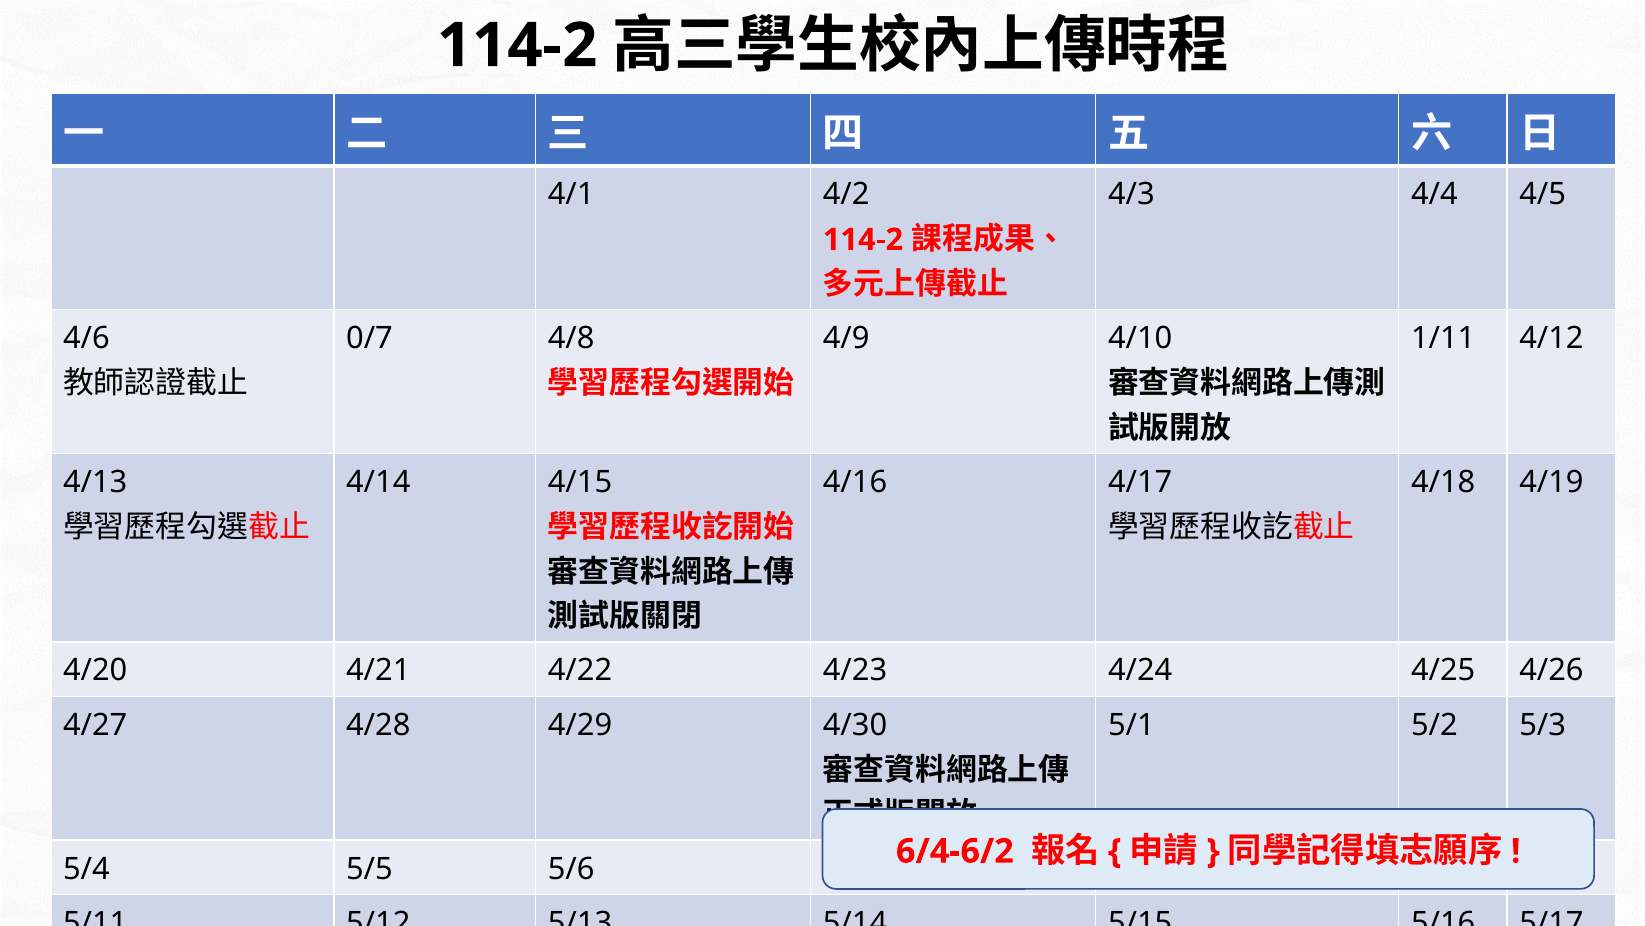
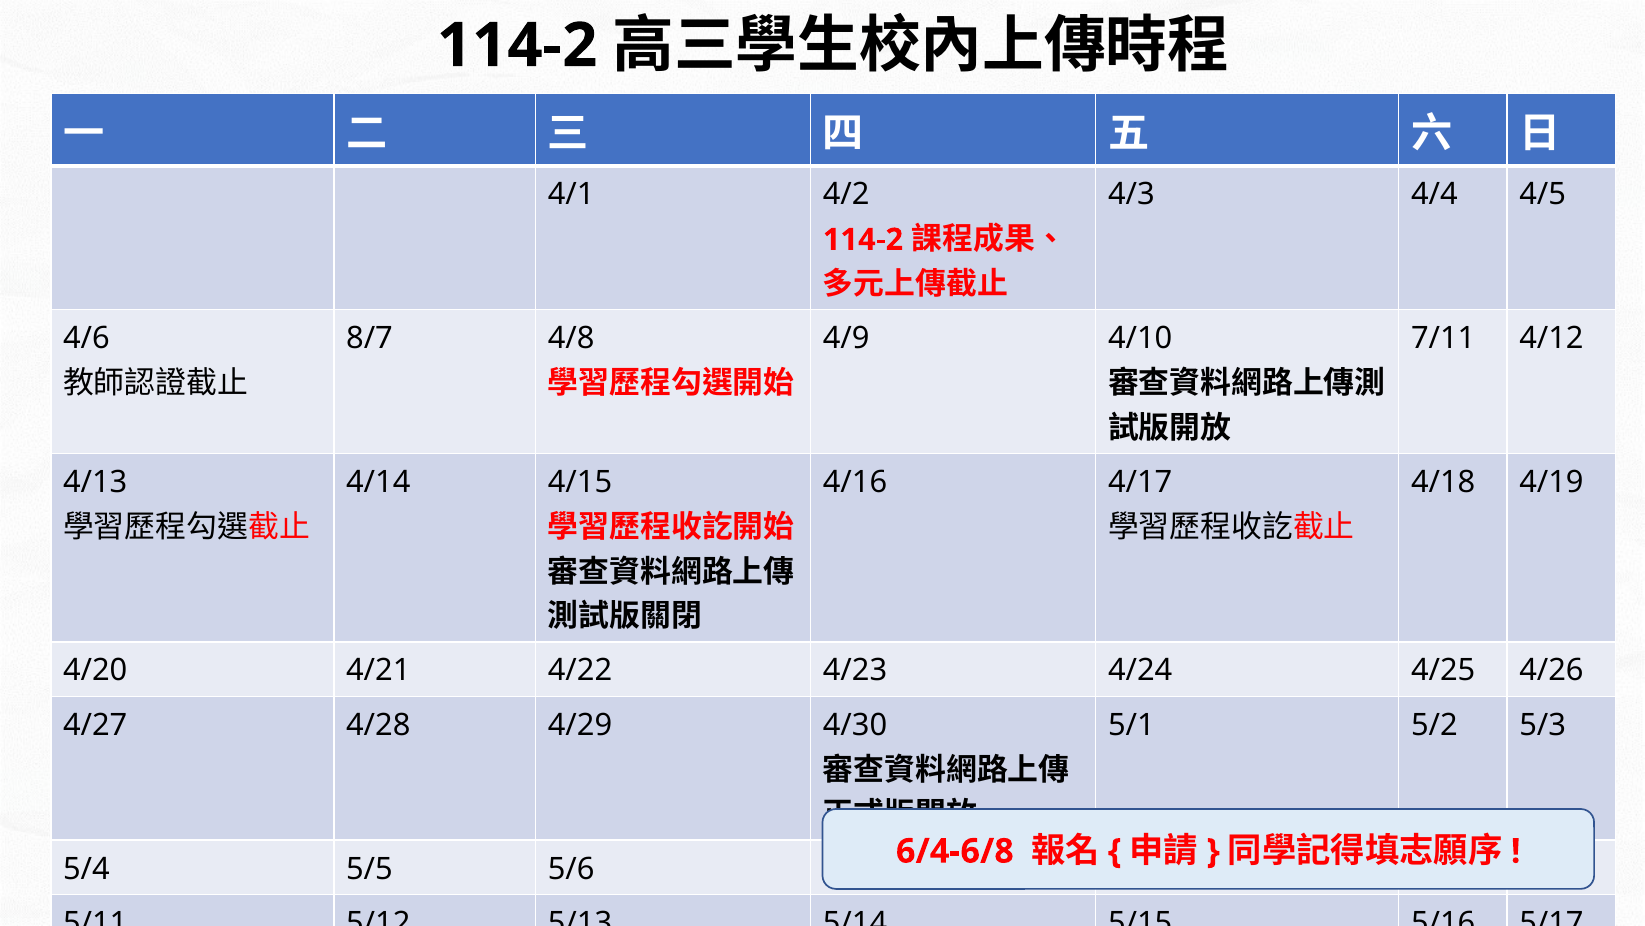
0/7: 0/7 -> 8/7
1/11: 1/11 -> 7/11
6/4-6/2: 6/4-6/2 -> 6/4-6/8
